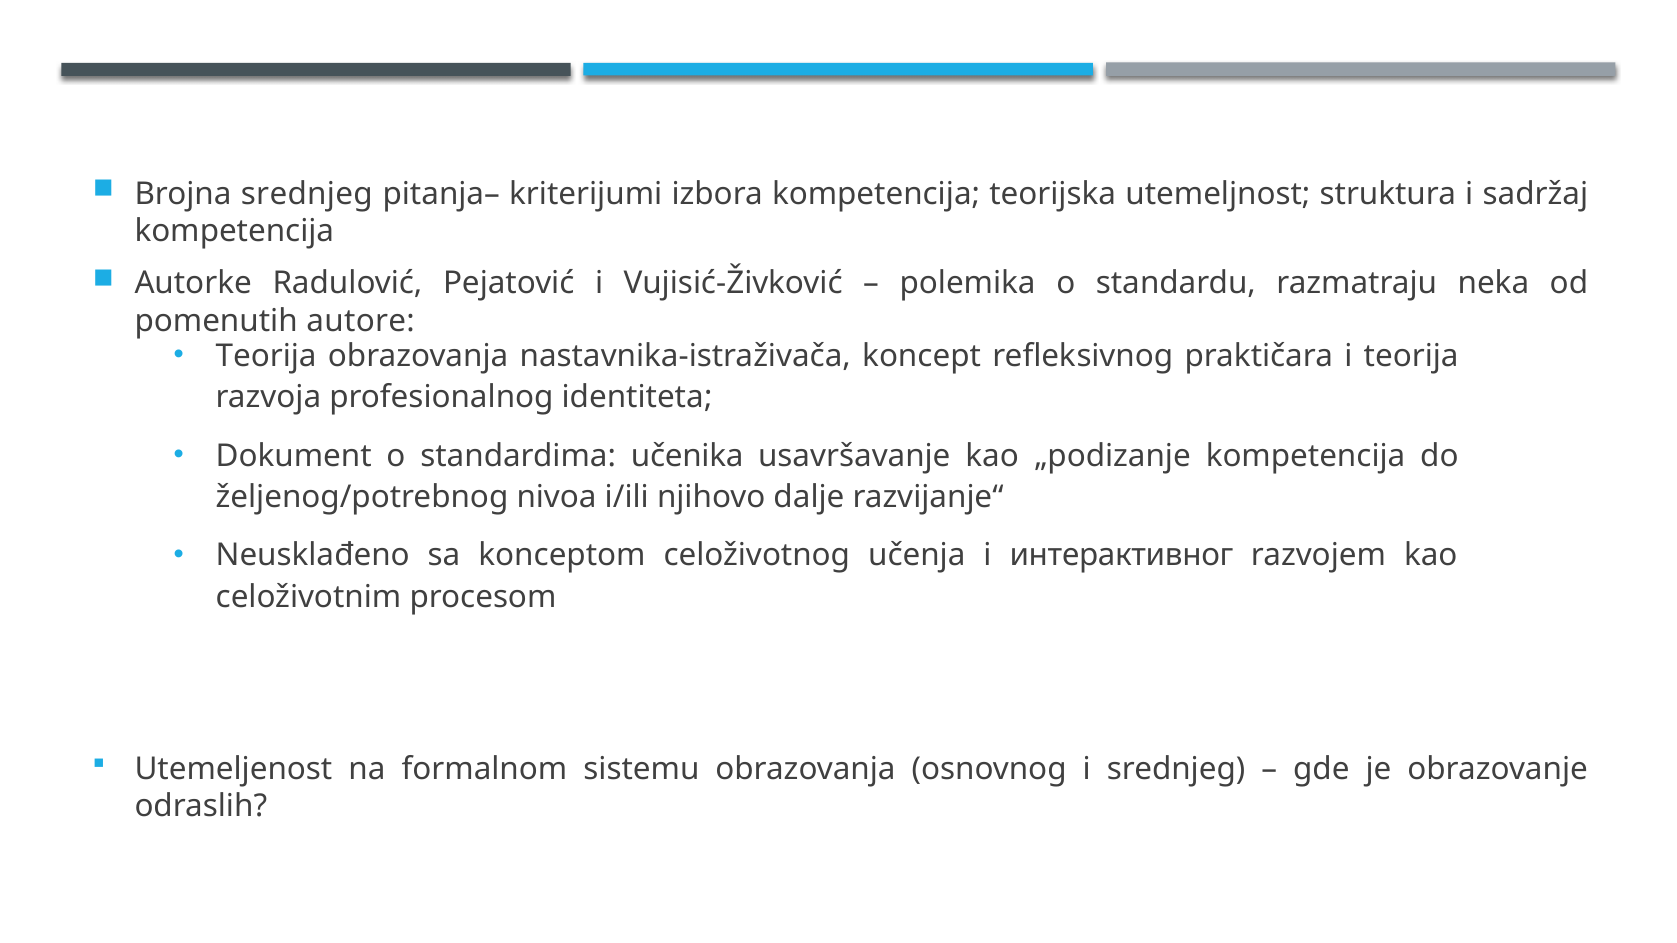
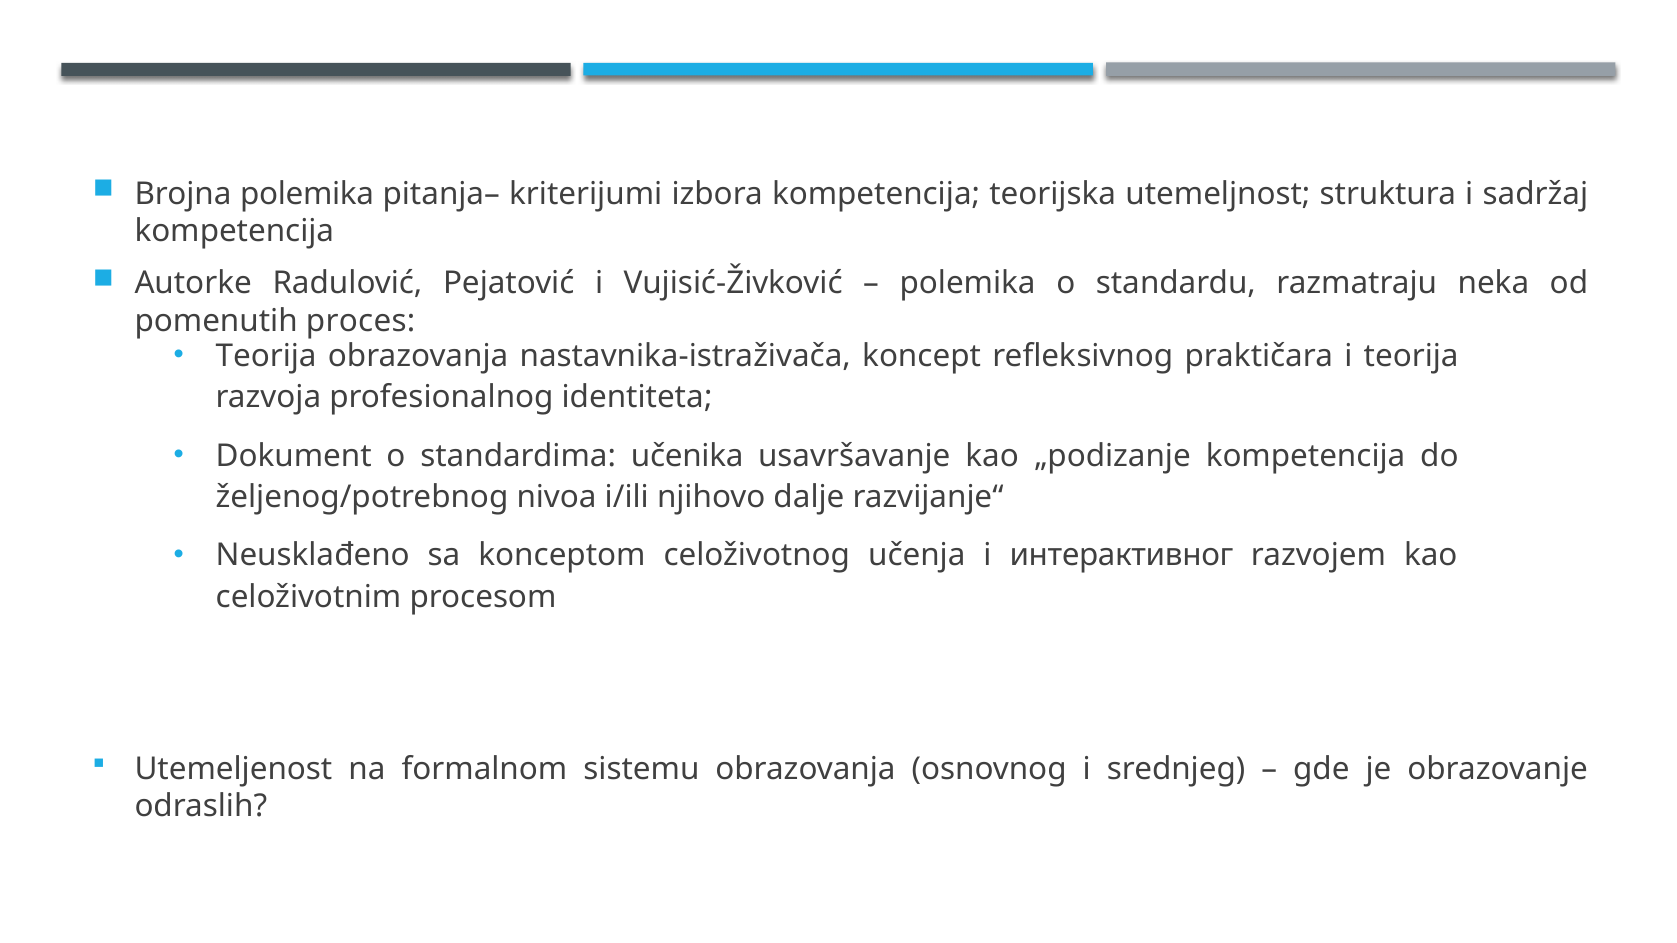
Brojna srednjeg: srednjeg -> polemika
autore: autore -> proces
